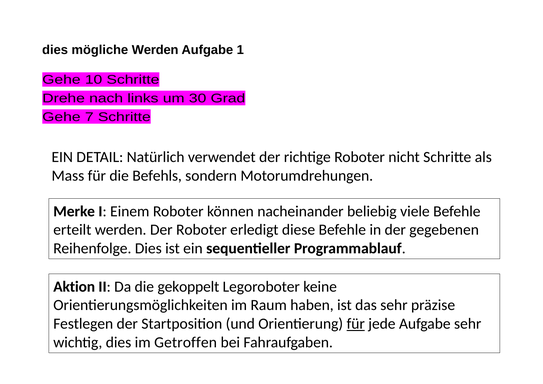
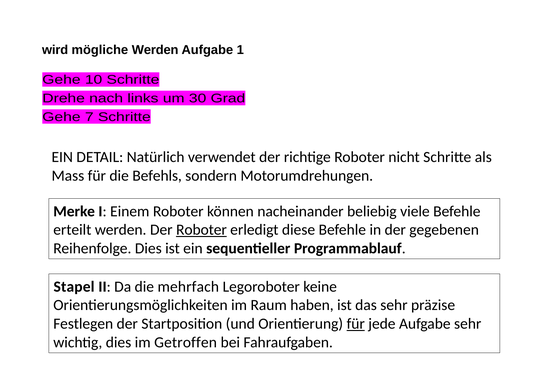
dies at (55, 50): dies -> wird
Roboter at (201, 230) underline: none -> present
Aktion: Aktion -> Stapel
gekoppelt: gekoppelt -> mehrfach
